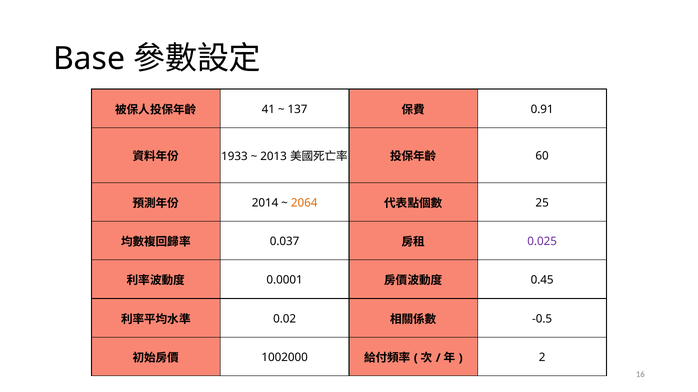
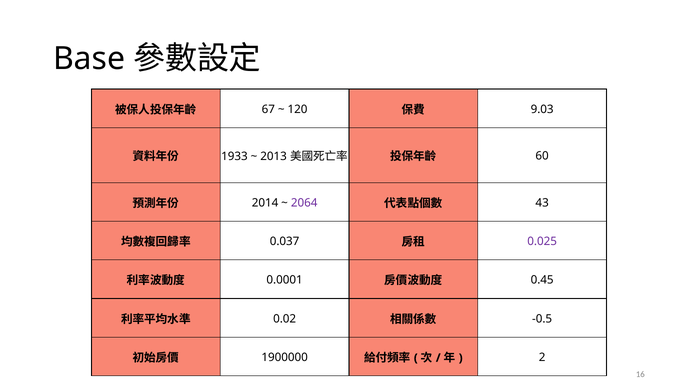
41: 41 -> 67
137: 137 -> 120
0.91: 0.91 -> 9.03
2064 colour: orange -> purple
25: 25 -> 43
1002000: 1002000 -> 1900000
